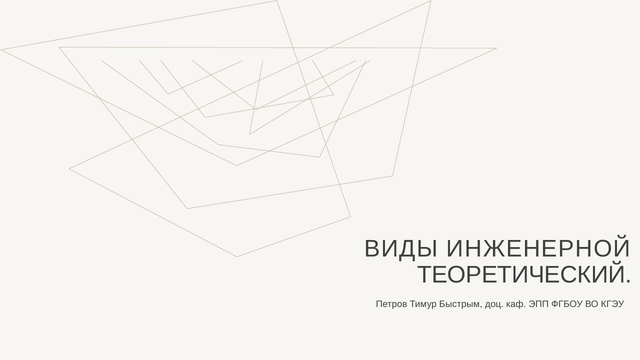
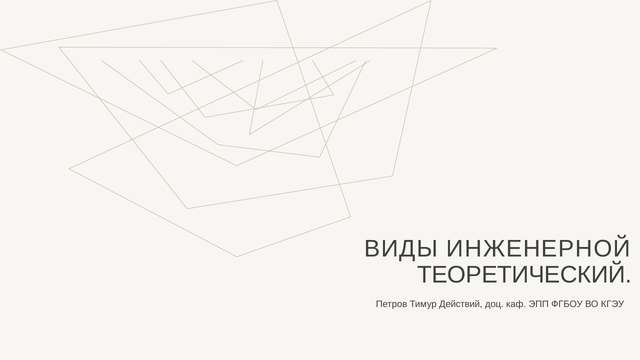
Быстрым: Быстрым -> Действий
